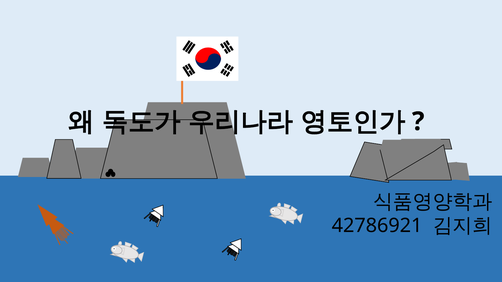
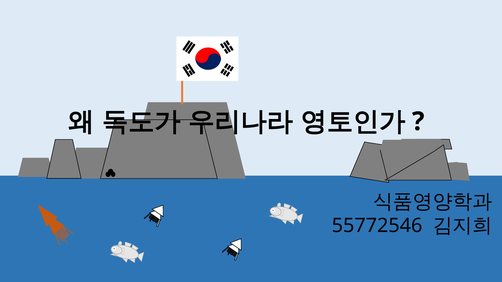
42786921: 42786921 -> 55772546
